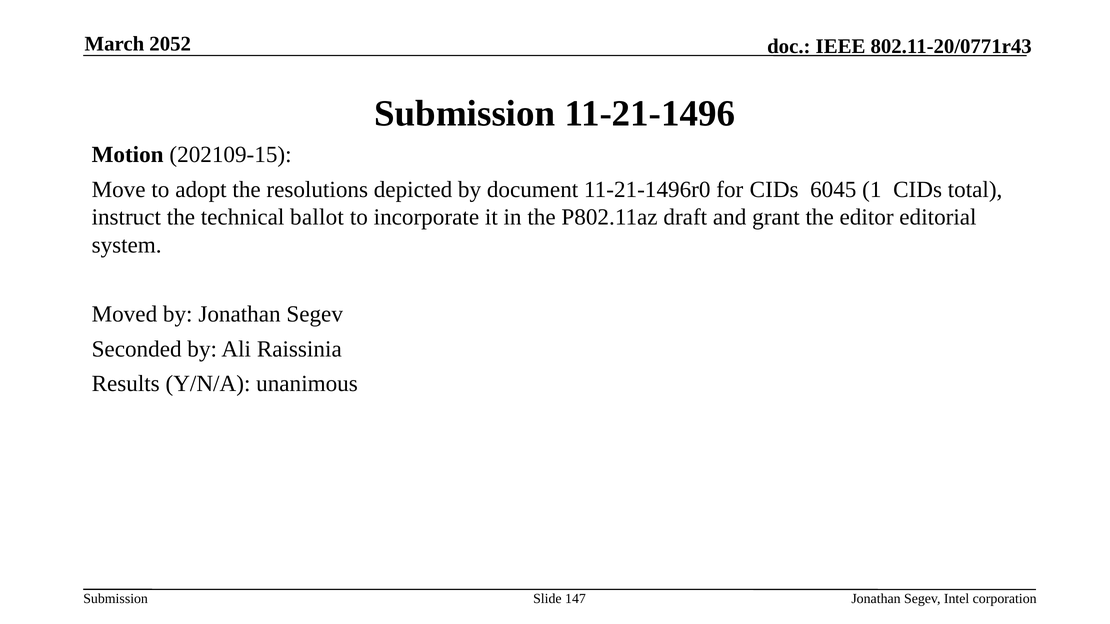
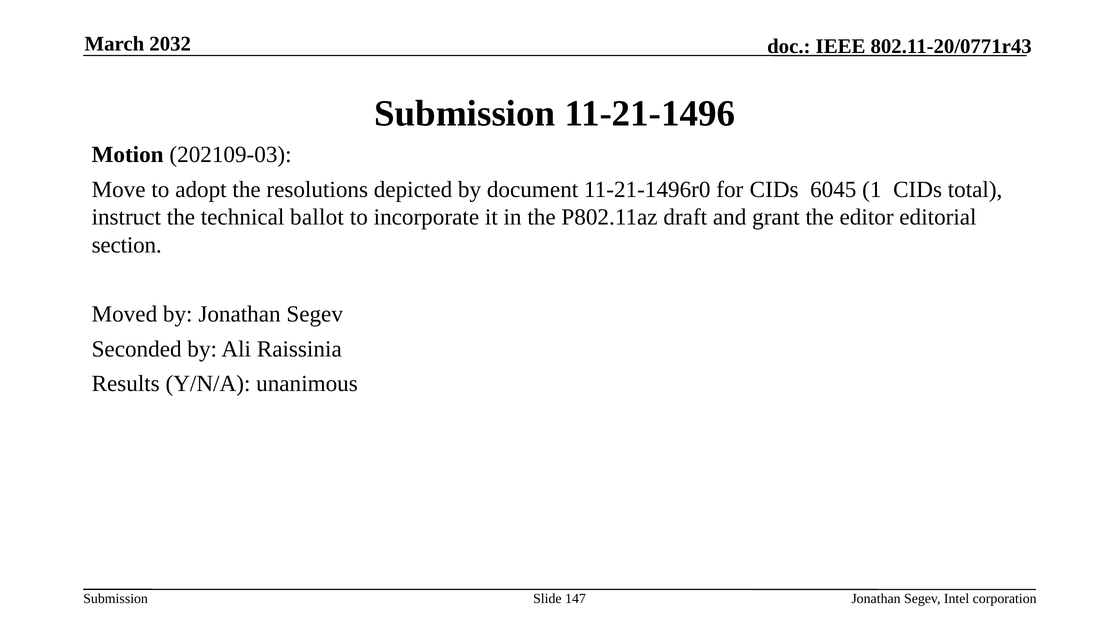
2052: 2052 -> 2032
202109-15: 202109-15 -> 202109-03
system: system -> section
